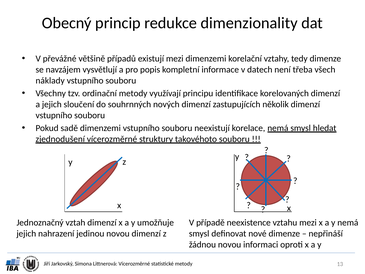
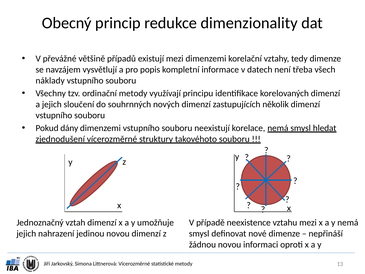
sadě: sadě -> dány
